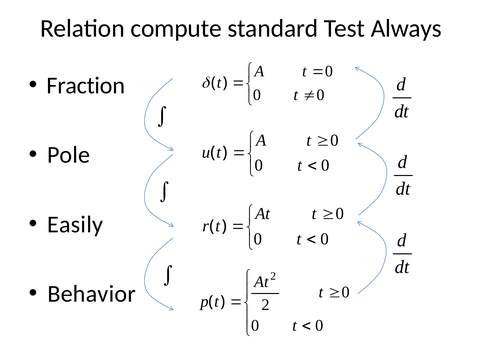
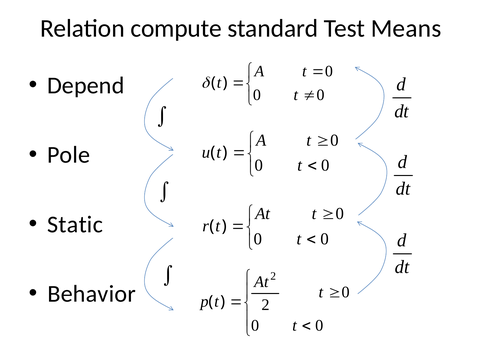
Always: Always -> Means
Fraction: Fraction -> Depend
Easily: Easily -> Static
